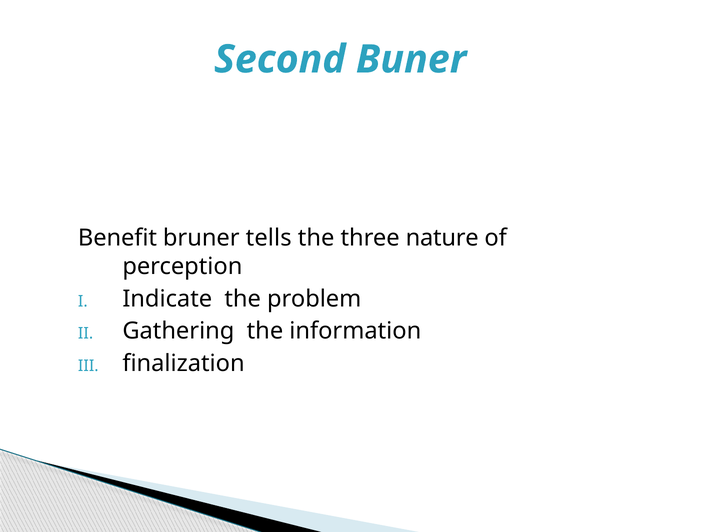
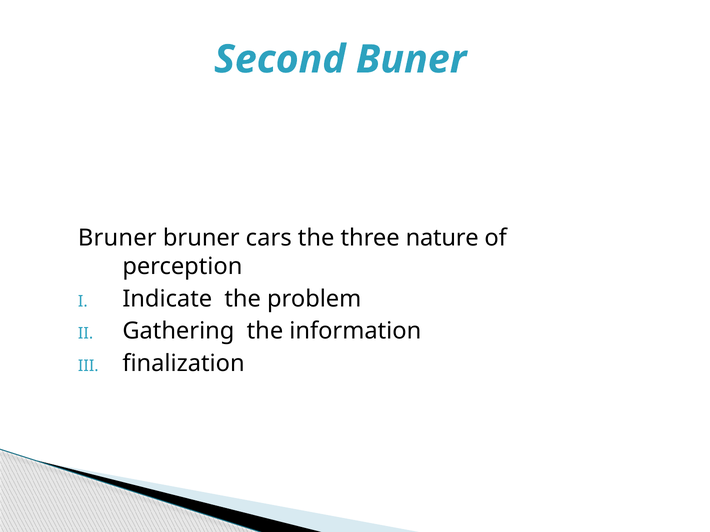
Benefit at (117, 238): Benefit -> Bruner
tells: tells -> cars
